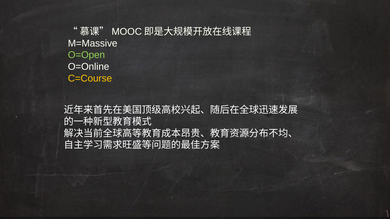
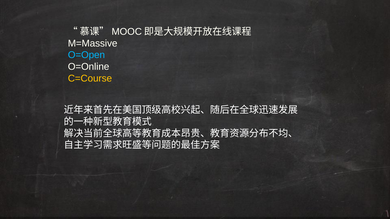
O=Open colour: light green -> light blue
